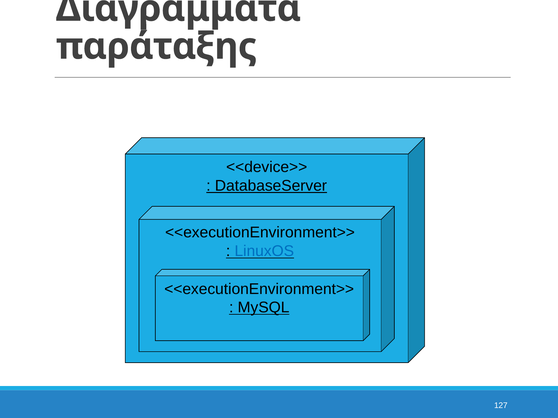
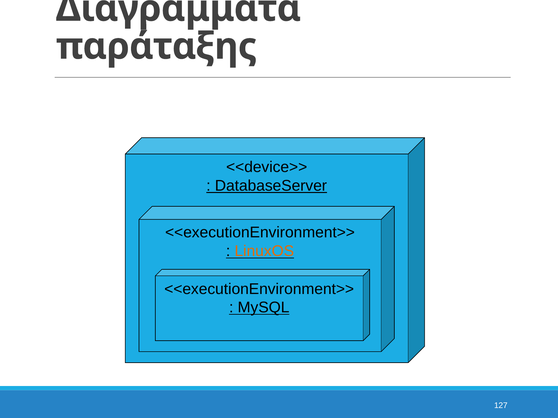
LinuxOS colour: blue -> orange
